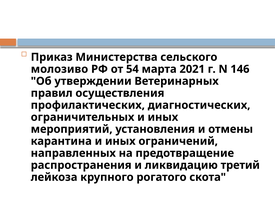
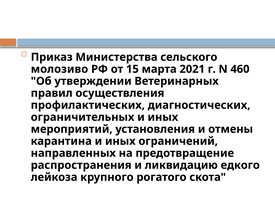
54: 54 -> 15
146: 146 -> 460
третий: третий -> едкого
